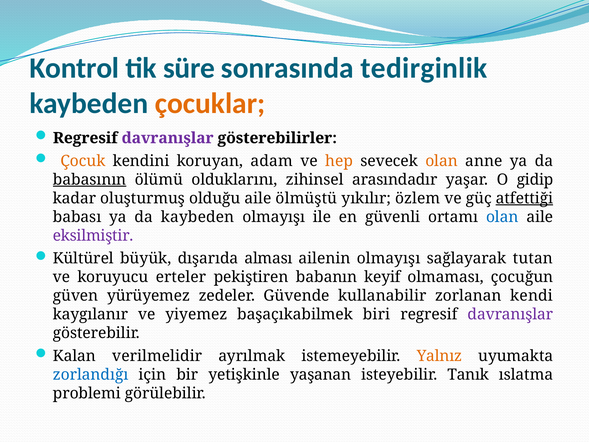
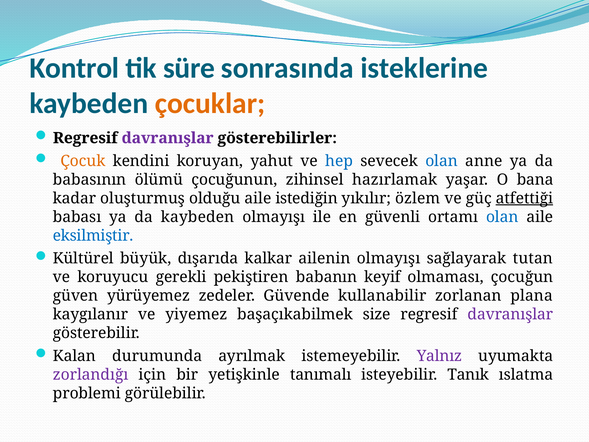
tedirginlik: tedirginlik -> isteklerine
adam: adam -> yahut
hep colour: orange -> blue
olan at (442, 161) colour: orange -> blue
babasının underline: present -> none
olduklarını: olduklarını -> çocuğunun
arasındadır: arasındadır -> hazırlamak
gidip: gidip -> bana
ölmüştü: ölmüştü -> istediğin
eksilmiştir colour: purple -> blue
alması: alması -> kalkar
erteler: erteler -> gerekli
kendi: kendi -> plana
biri: biri -> size
verilmelidir: verilmelidir -> durumunda
Yalnız colour: orange -> purple
zorlandığı colour: blue -> purple
yaşanan: yaşanan -> tanımalı
